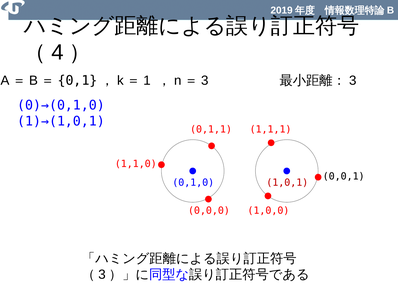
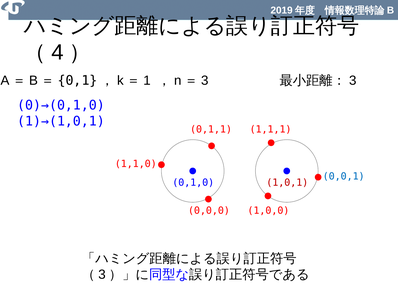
0,0,1 colour: black -> blue
